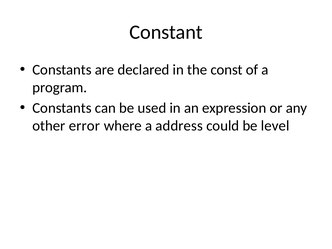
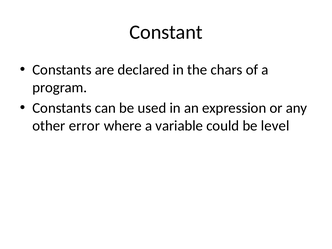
const: const -> chars
address: address -> variable
